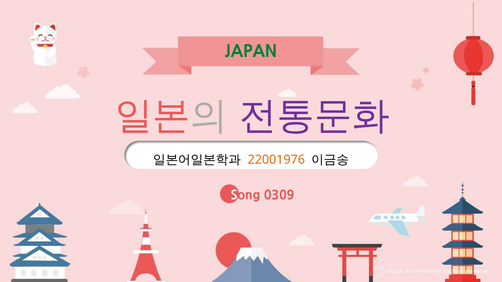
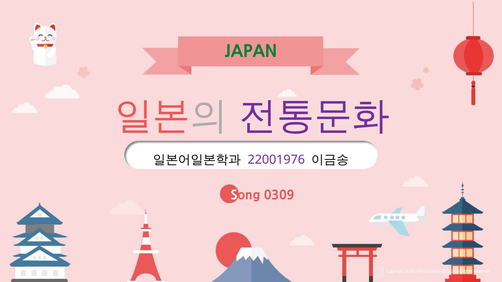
22001976 colour: orange -> purple
